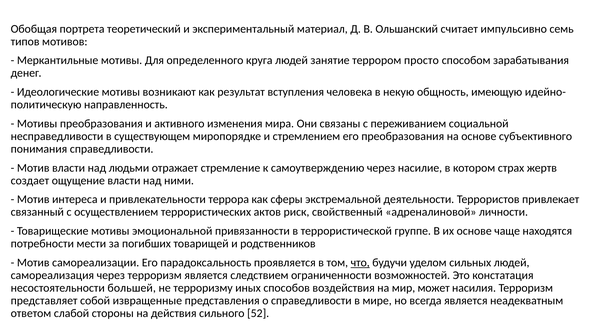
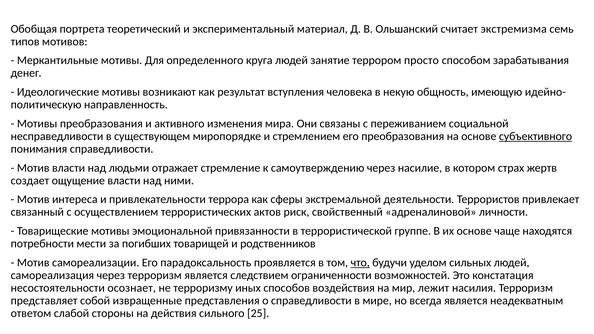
импульсивно: импульсивно -> экстремизма
субъективного underline: none -> present
большей: большей -> осознает
может: может -> лежит
52: 52 -> 25
